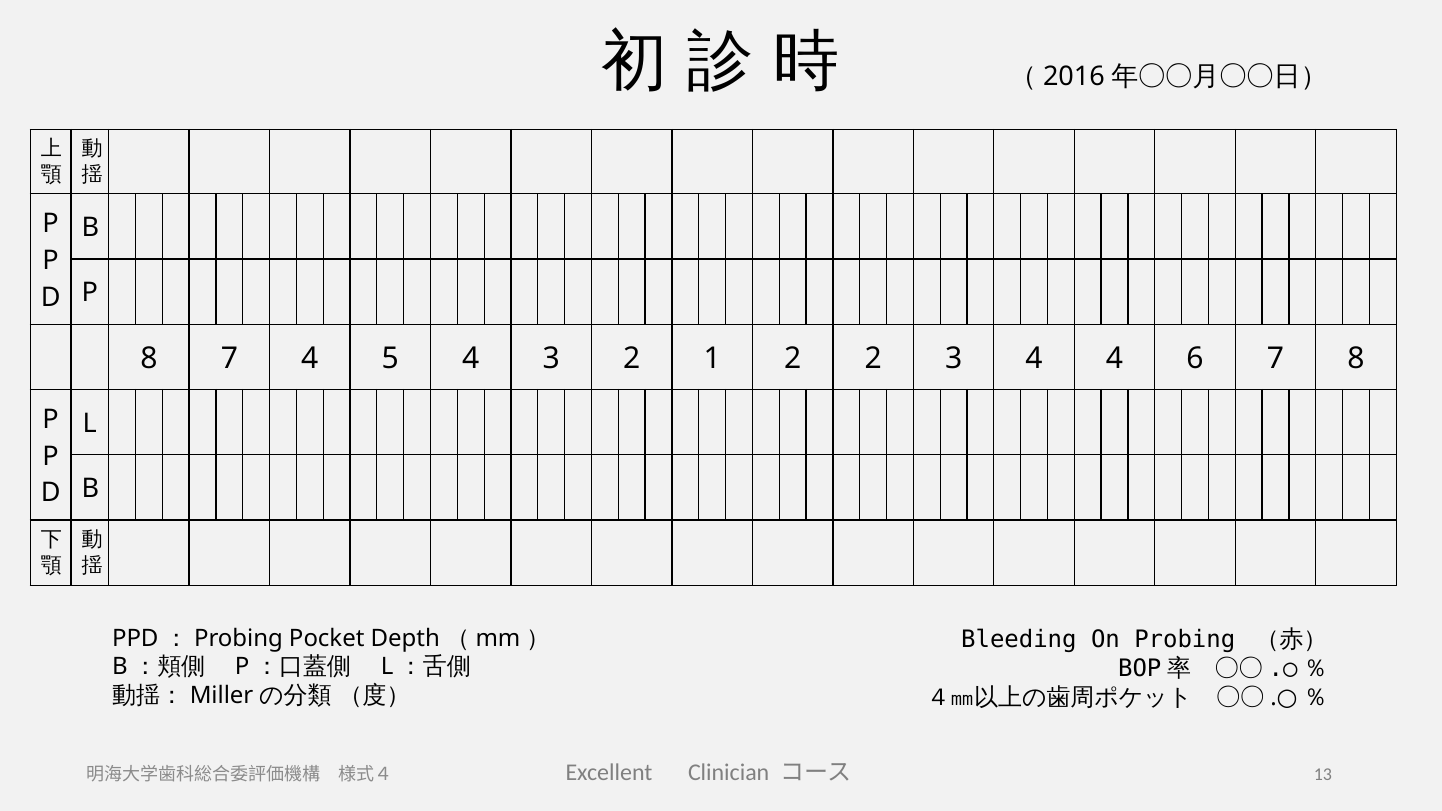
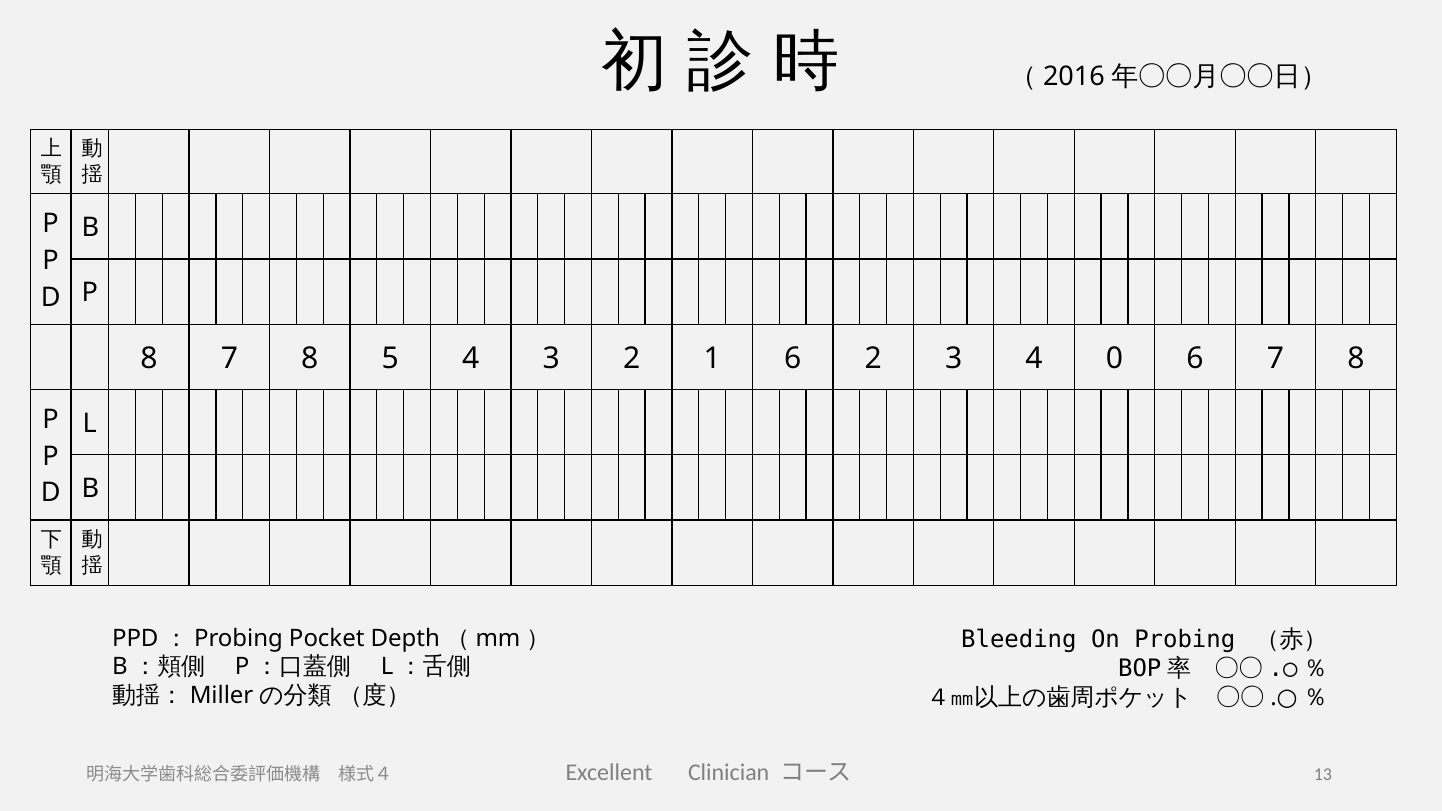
8 7 4: 4 -> 8
1 2: 2 -> 6
4 4: 4 -> 0
